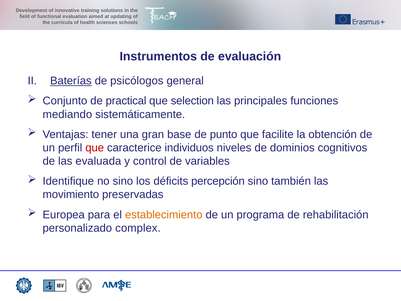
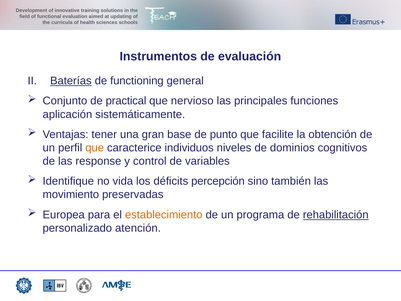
psicólogos: psicólogos -> functioning
selection: selection -> nervioso
mediando: mediando -> aplicación
que at (95, 148) colour: red -> orange
evaluada: evaluada -> response
no sino: sino -> vida
rehabilitación underline: none -> present
complex: complex -> atención
